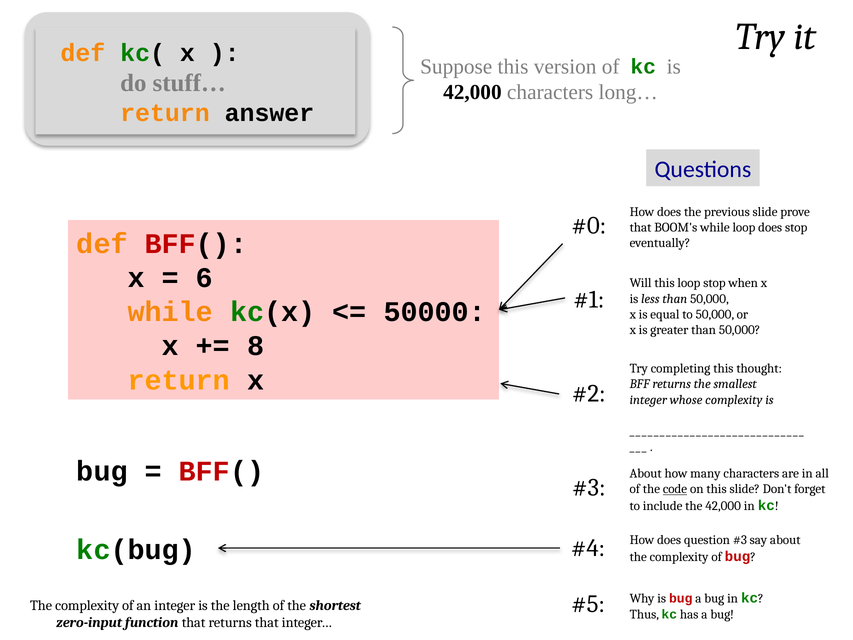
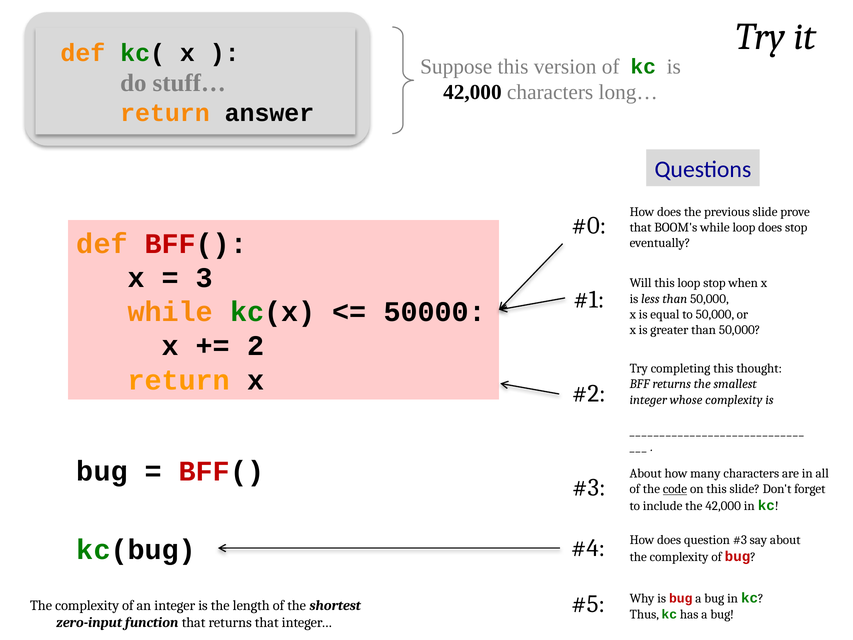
6: 6 -> 3
8: 8 -> 2
